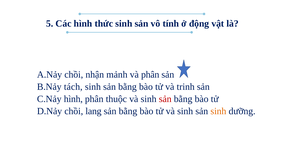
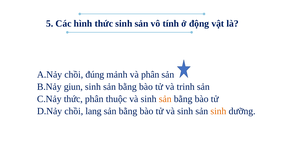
nhận: nhận -> đúng
tách: tách -> giun
hình at (73, 99): hình -> thức
sản at (165, 99) colour: red -> orange
